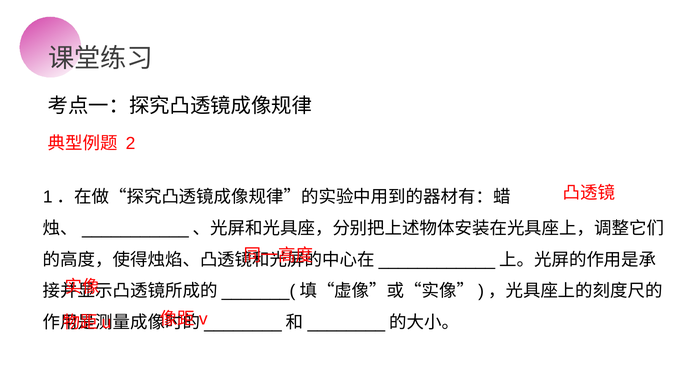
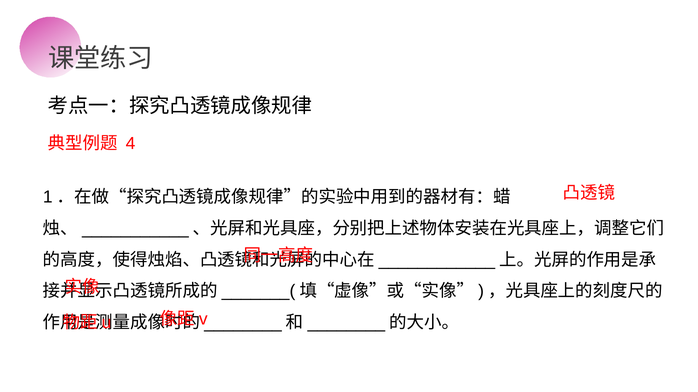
2: 2 -> 4
